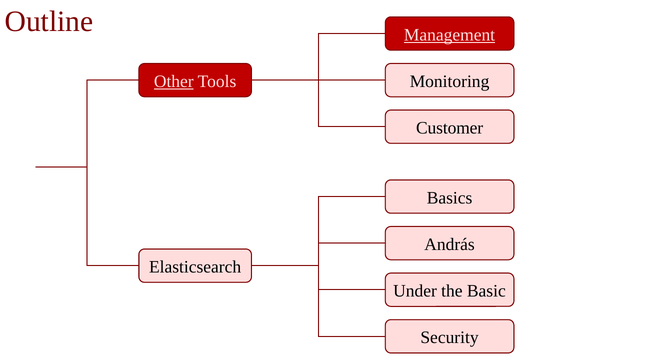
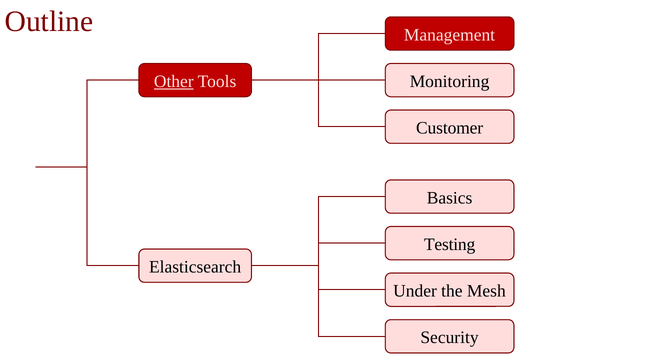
Management underline: present -> none
András: András -> Testing
Basic: Basic -> Mesh
